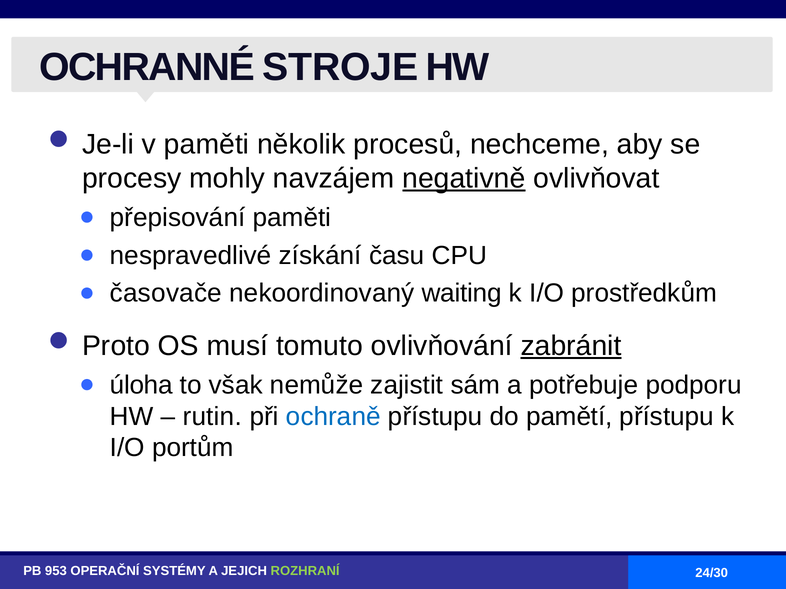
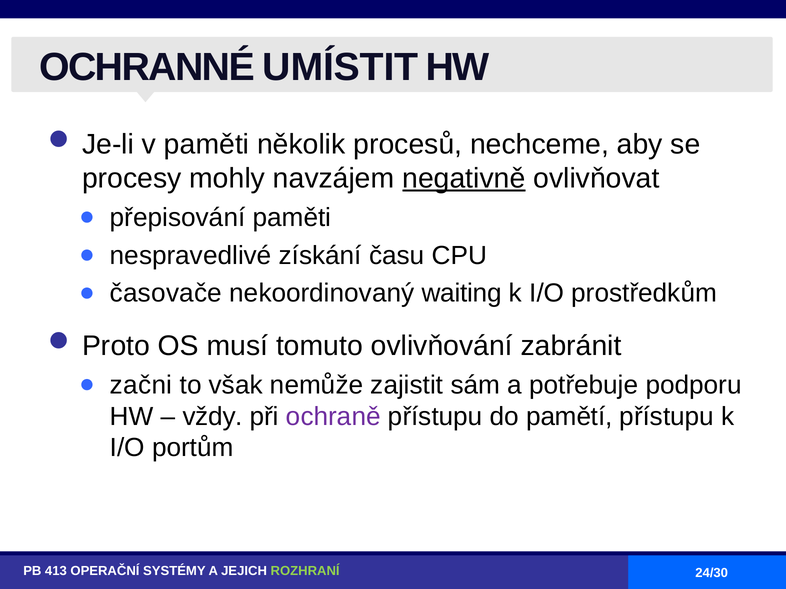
STROJE: STROJE -> UMÍSTIT
zabránit underline: present -> none
úloha: úloha -> začni
rutin: rutin -> vždy
ochraně colour: blue -> purple
953: 953 -> 413
